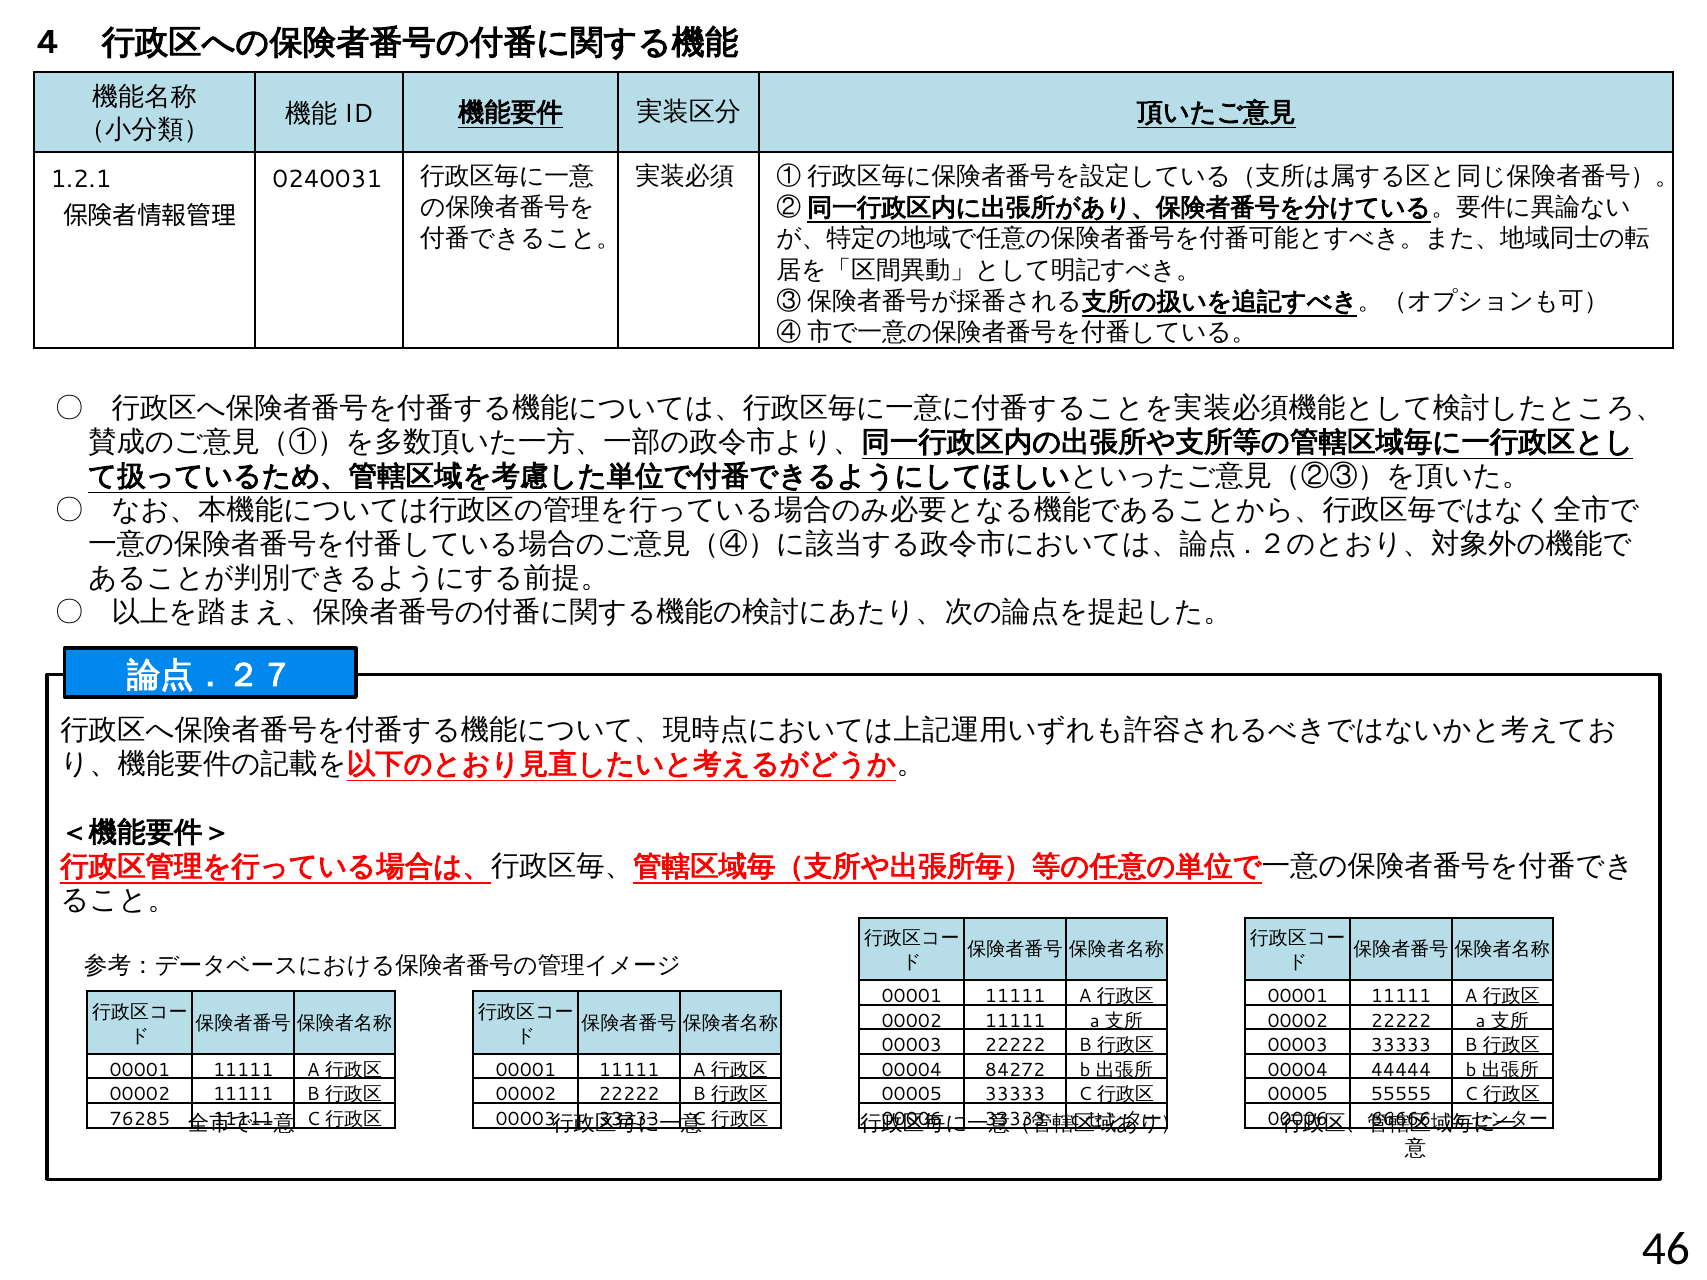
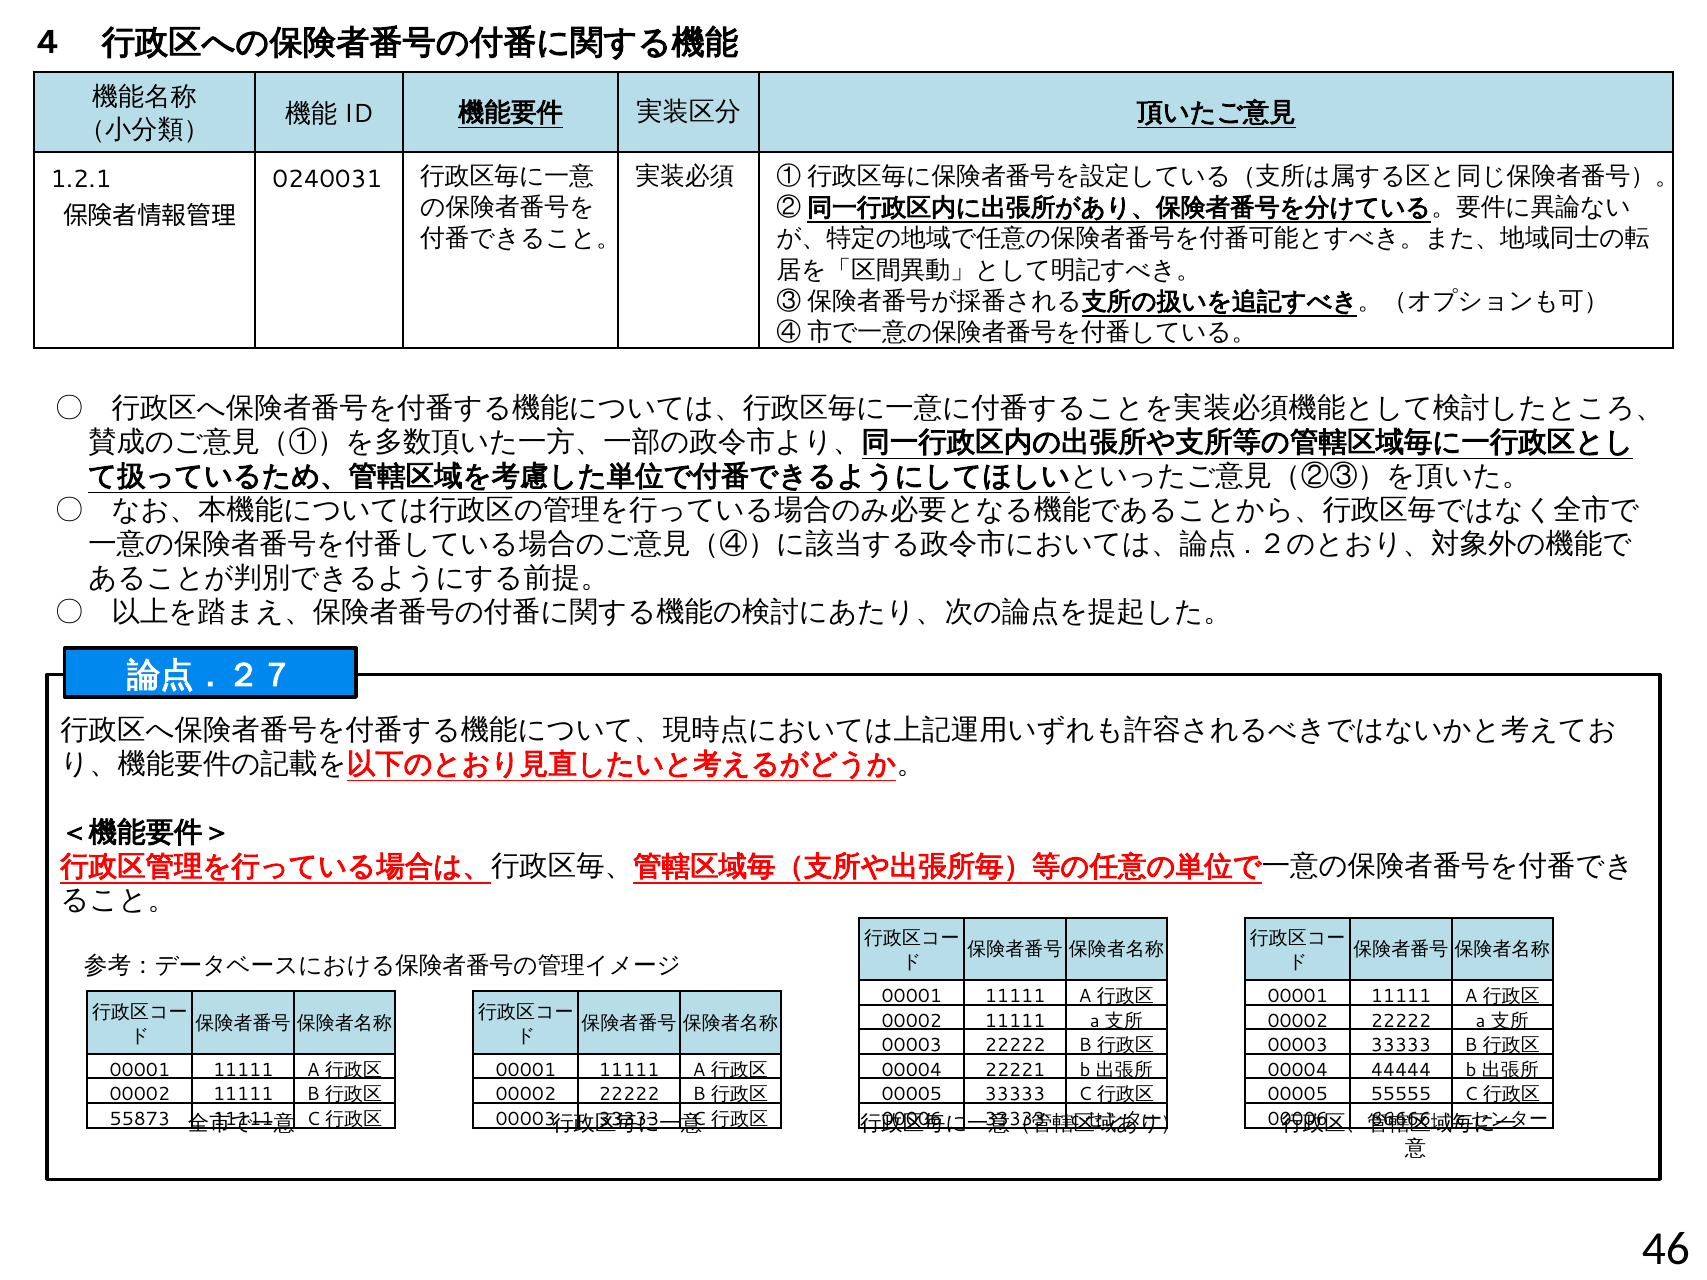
84272: 84272 -> 22221
76285: 76285 -> 55873
